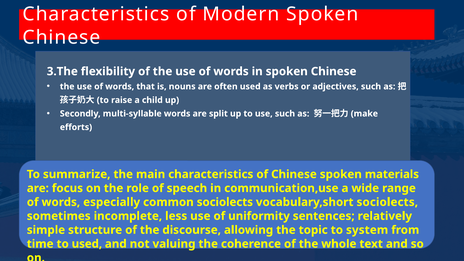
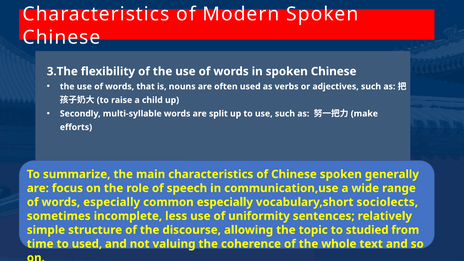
materials: materials -> generally
common sociolects: sociolects -> especially
system: system -> studied
